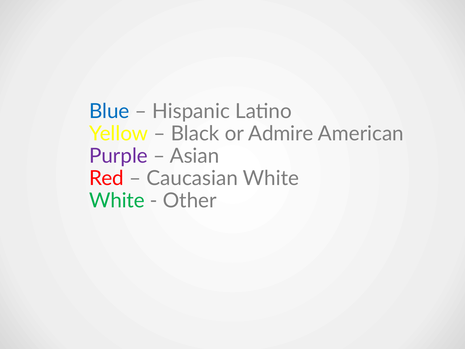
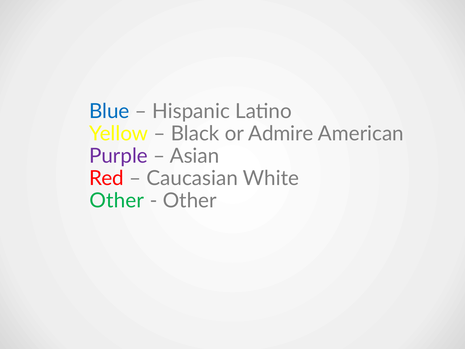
White at (117, 200): White -> Other
